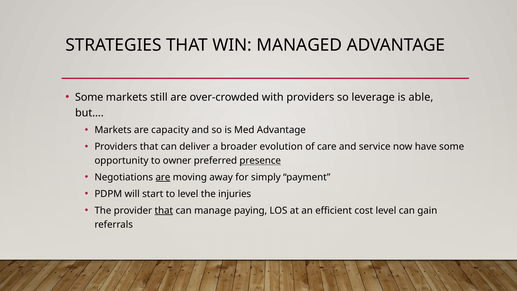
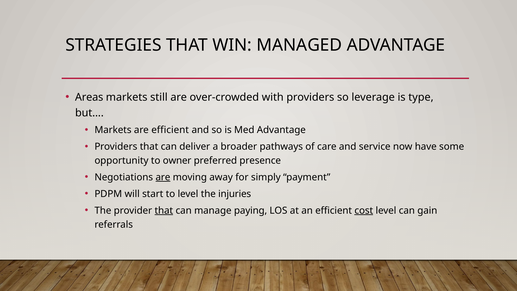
Some at (89, 97): Some -> Areas
able: able -> type
are capacity: capacity -> efficient
evolution: evolution -> pathways
presence underline: present -> none
cost underline: none -> present
